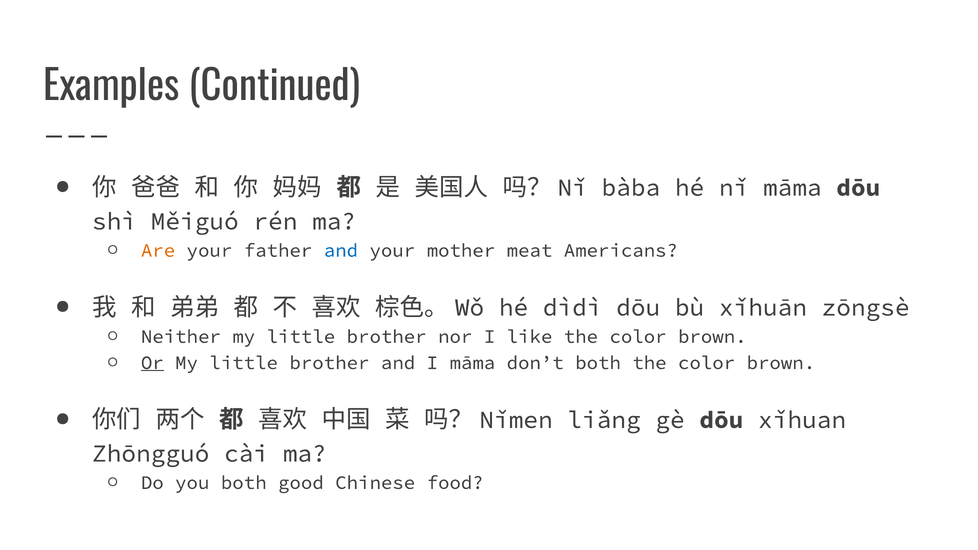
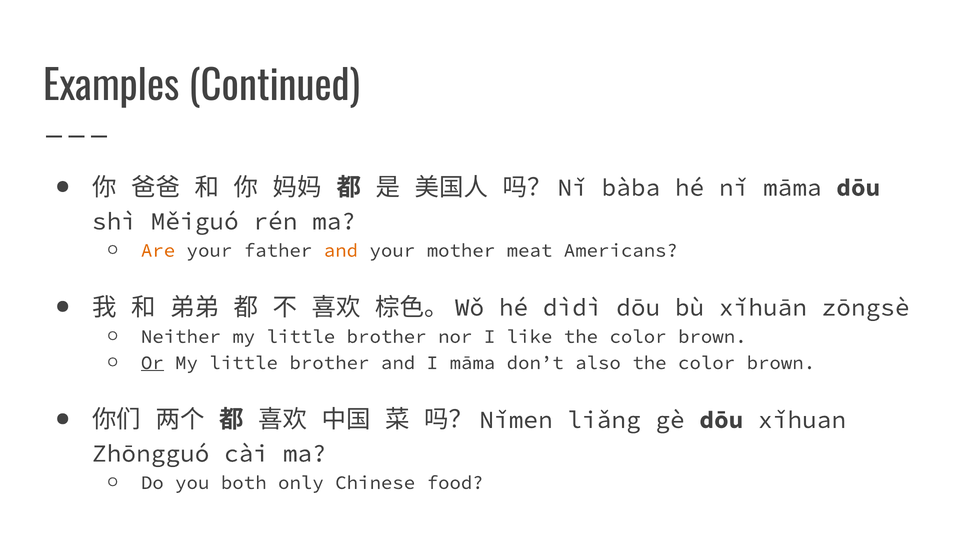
and at (341, 250) colour: blue -> orange
don’t both: both -> also
good: good -> only
